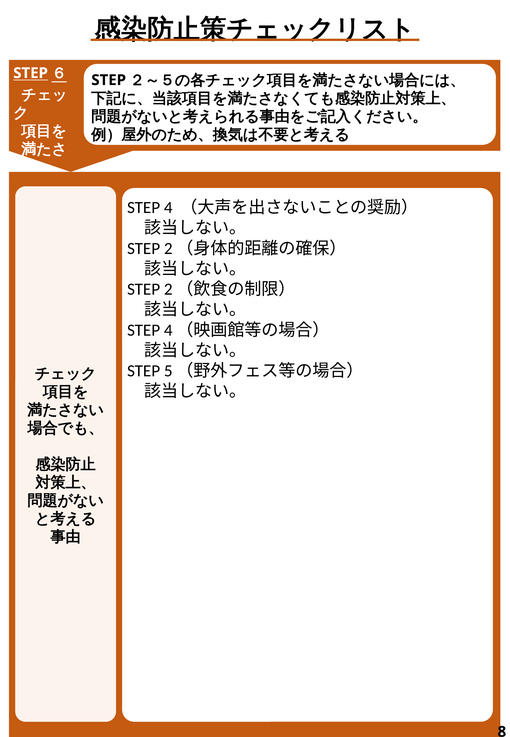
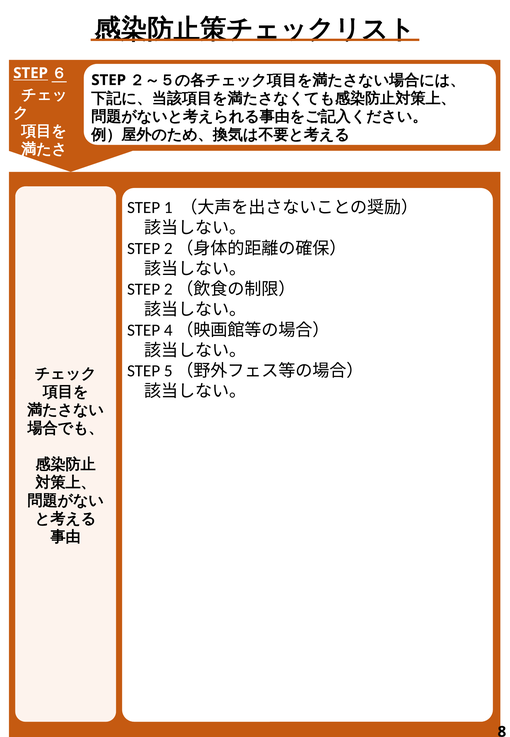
4: 4 -> 1
